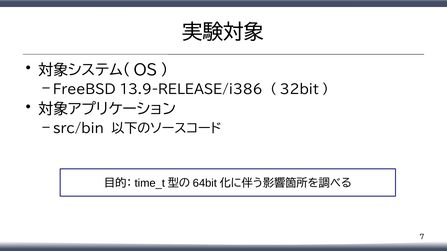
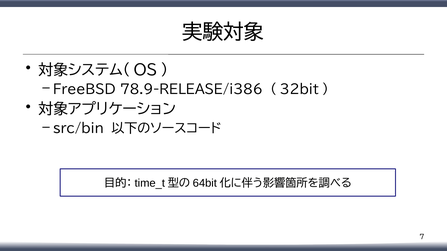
13.9-RELEASE/i386: 13.9-RELEASE/i386 -> 78.9-RELEASE/i386
